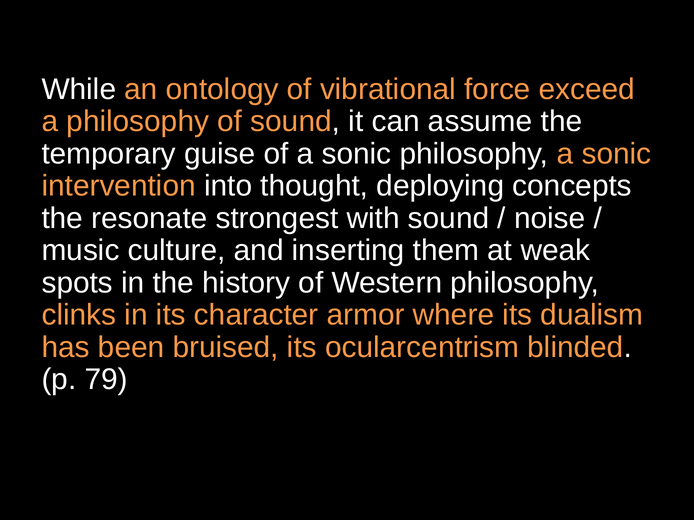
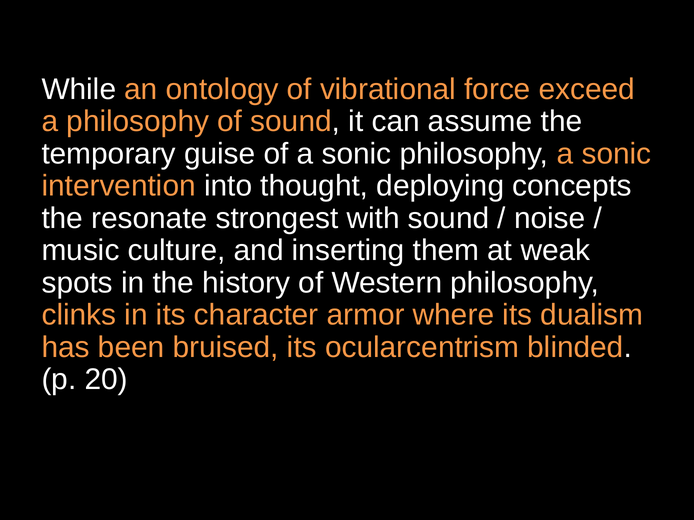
79: 79 -> 20
